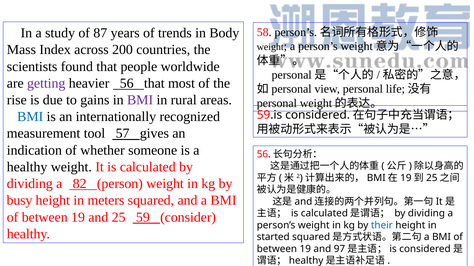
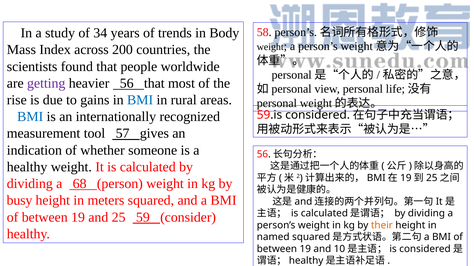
87: 87 -> 34
BMI at (140, 100) colour: purple -> blue
82: 82 -> 68
their colour: blue -> orange
started: started -> named
97: 97 -> 10
